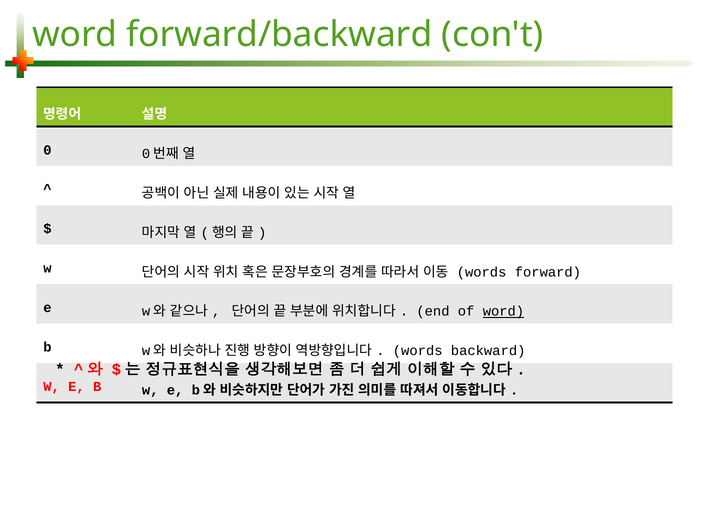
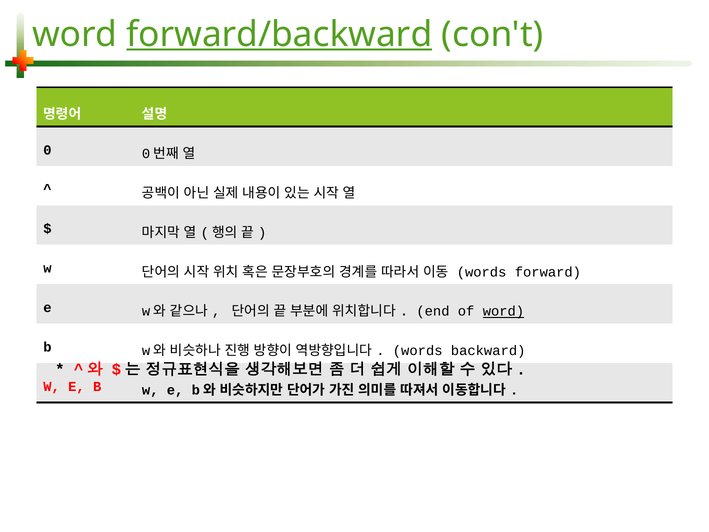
forward/backward underline: none -> present
